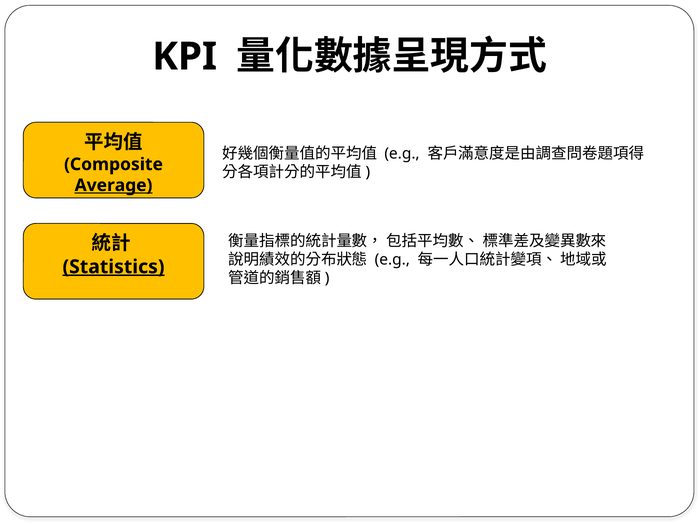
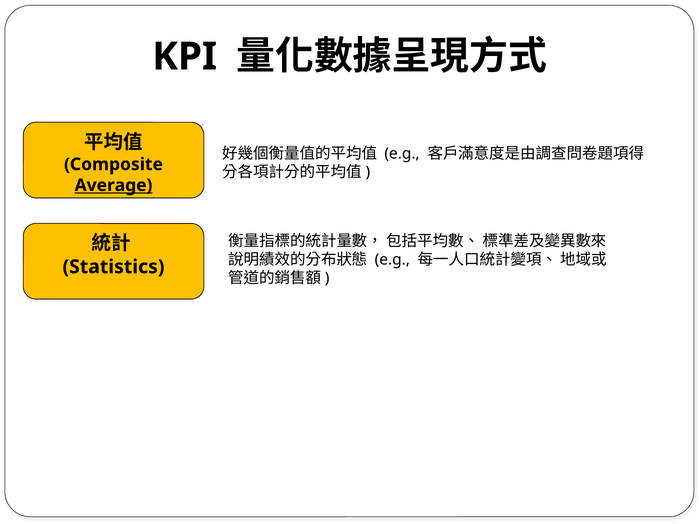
Statistics underline: present -> none
